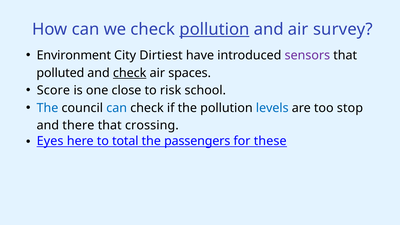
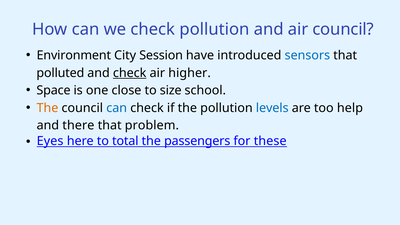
pollution at (214, 29) underline: present -> none
air survey: survey -> council
Dirtiest: Dirtiest -> Session
sensors colour: purple -> blue
spaces: spaces -> higher
Score: Score -> Space
risk: risk -> size
The at (47, 108) colour: blue -> orange
stop: stop -> help
crossing: crossing -> problem
